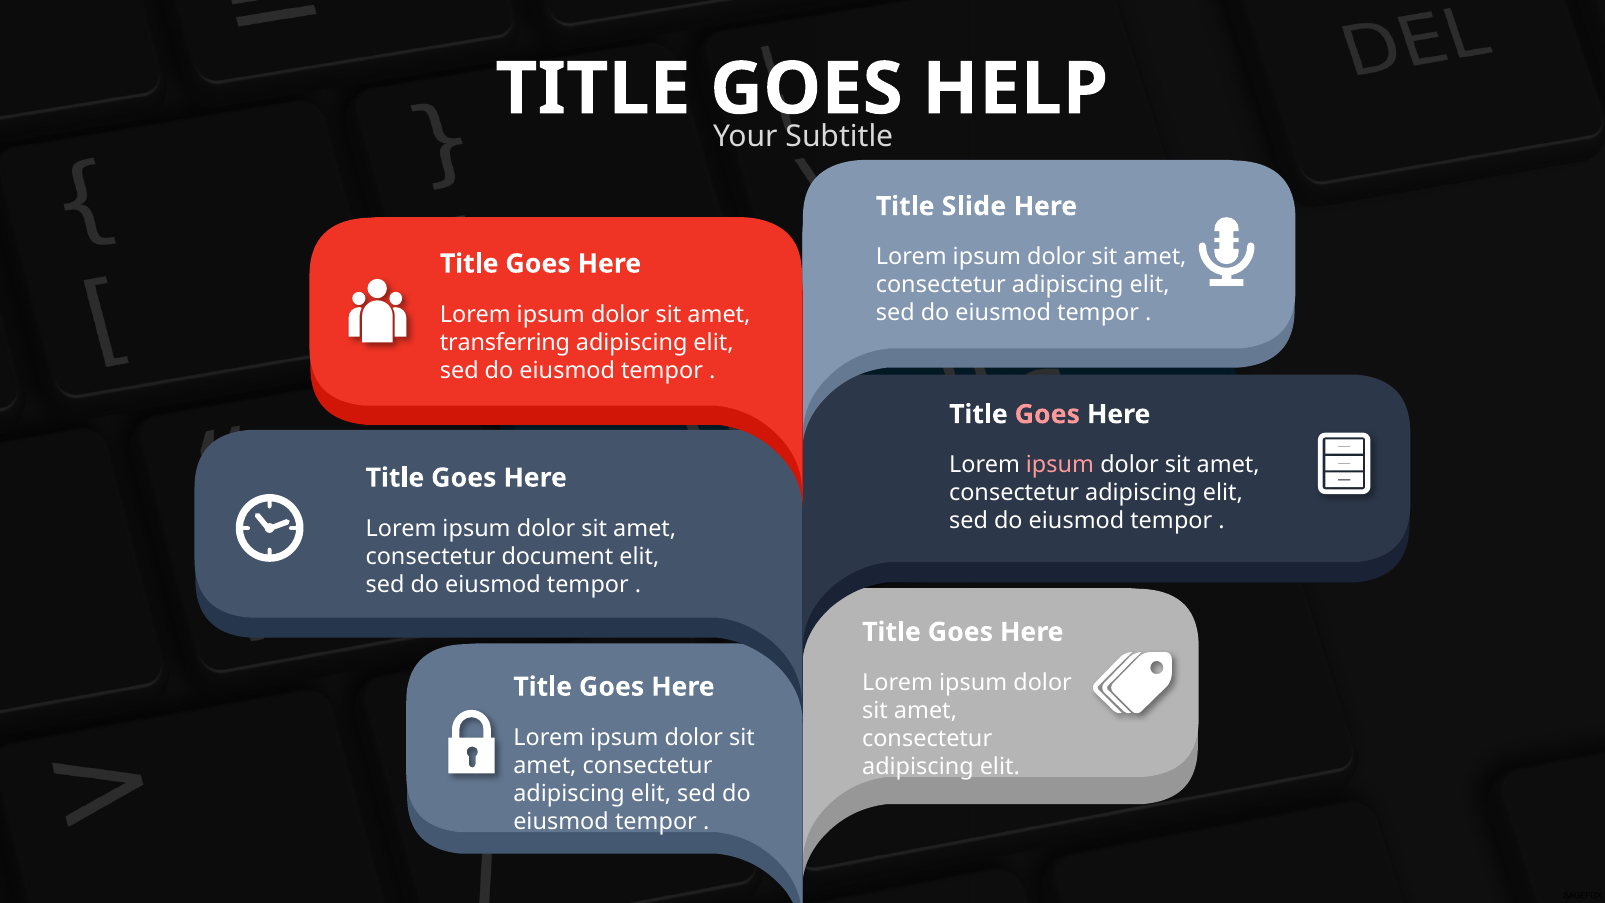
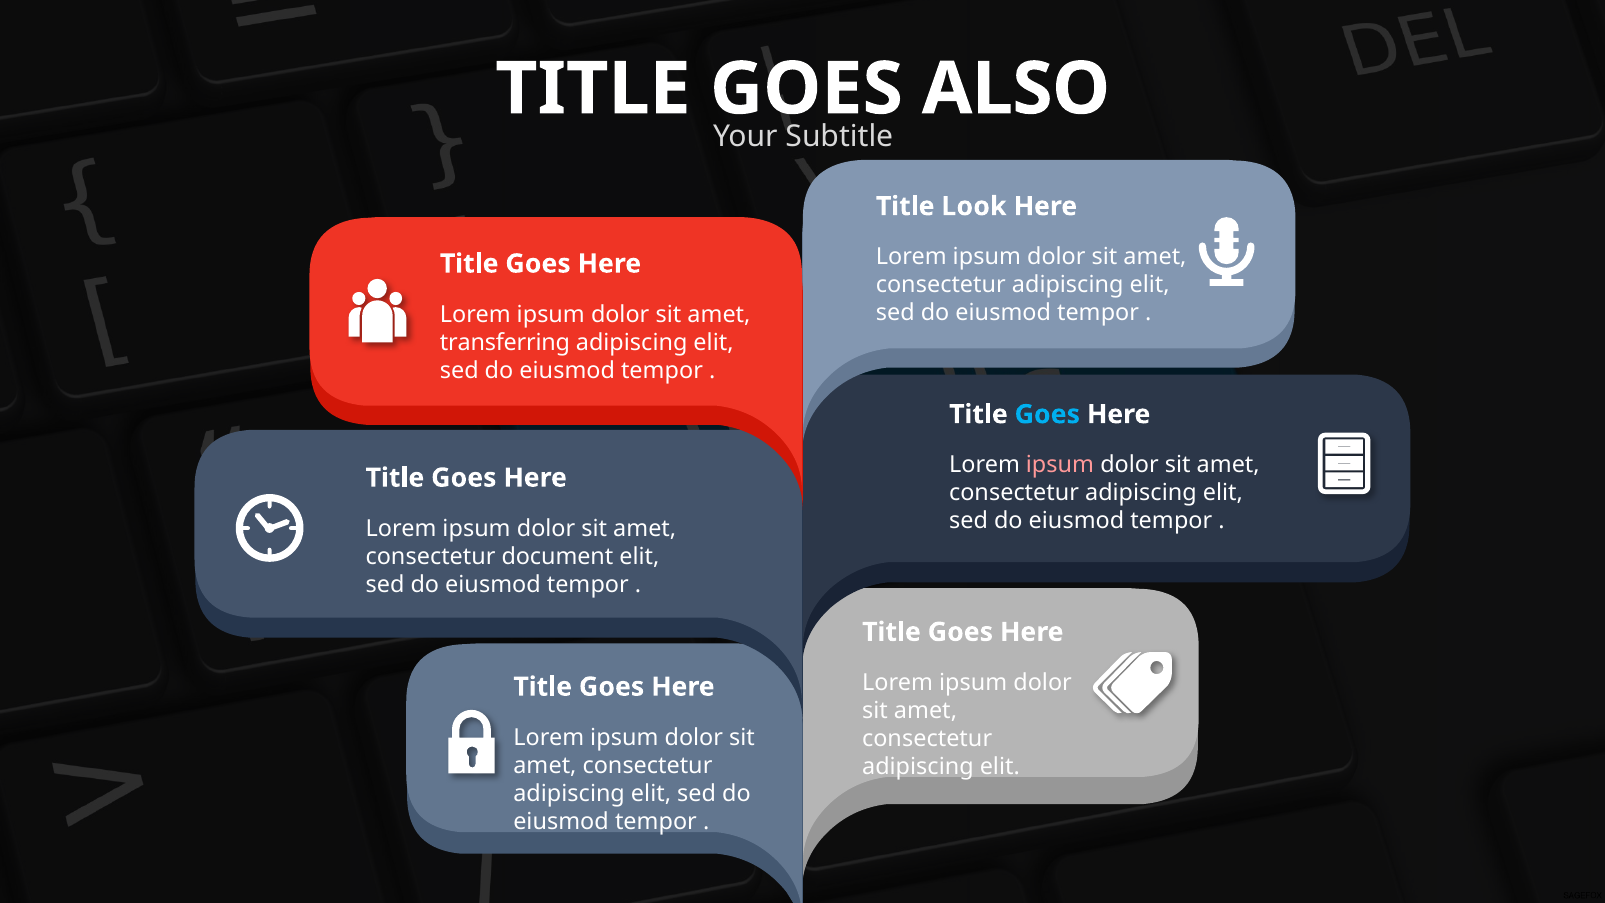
HELP: HELP -> ALSO
Slide: Slide -> Look
Goes at (1047, 414) colour: pink -> light blue
